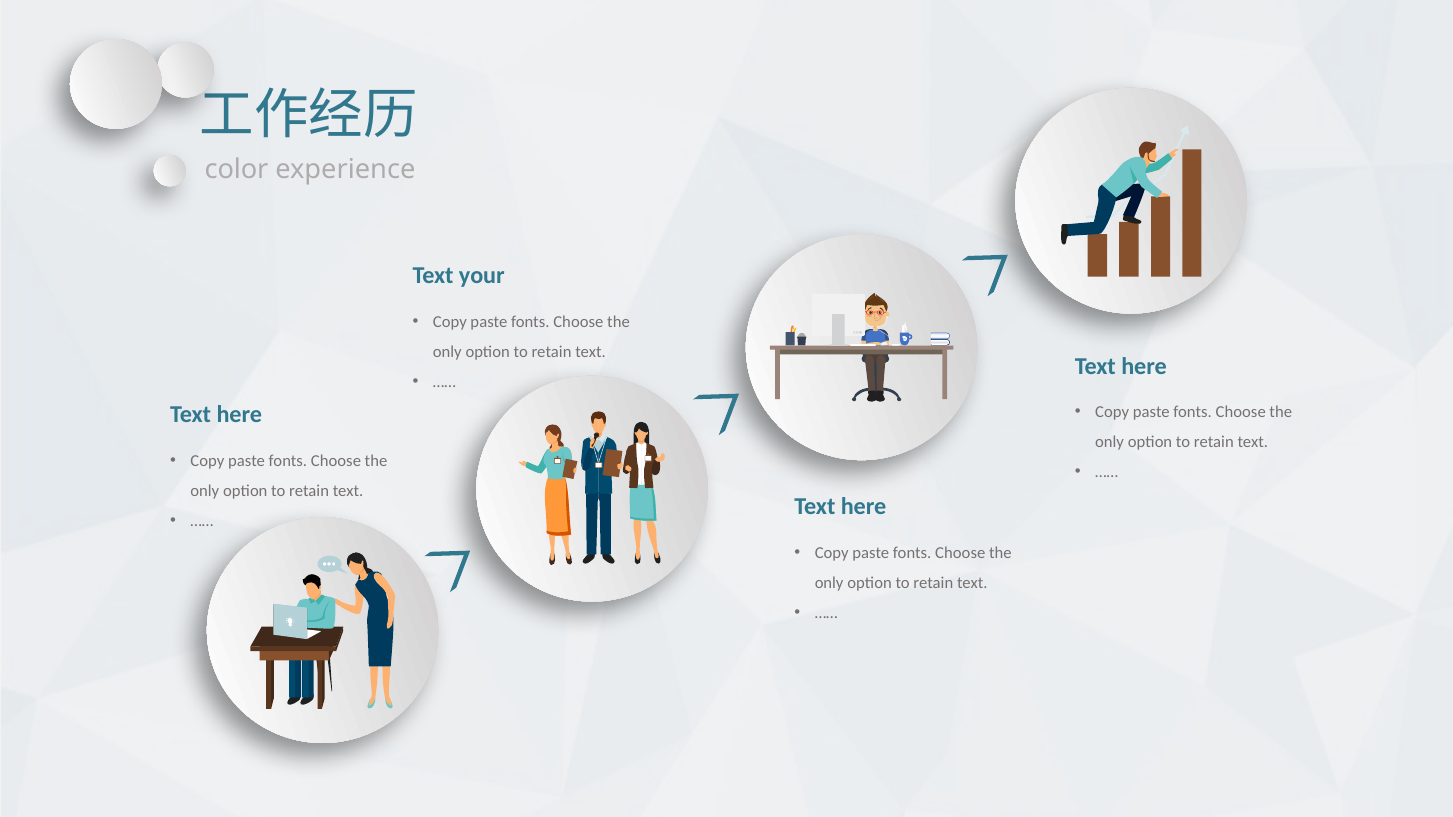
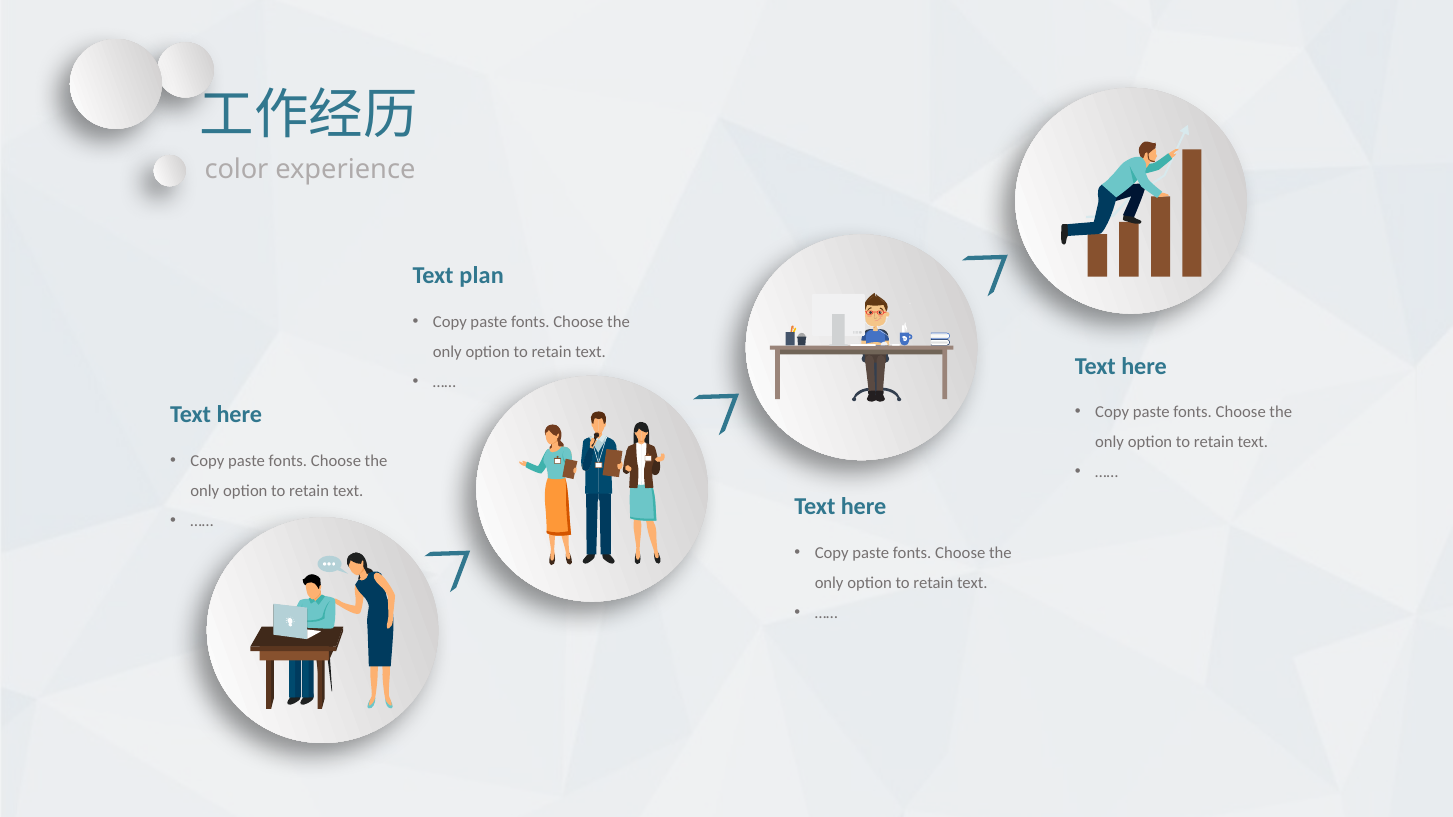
your: your -> plan
